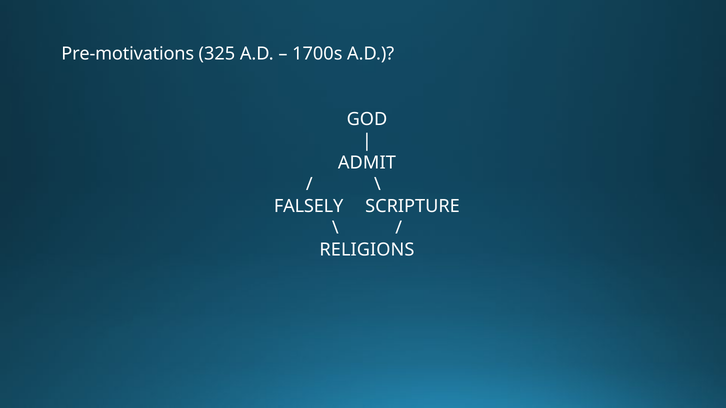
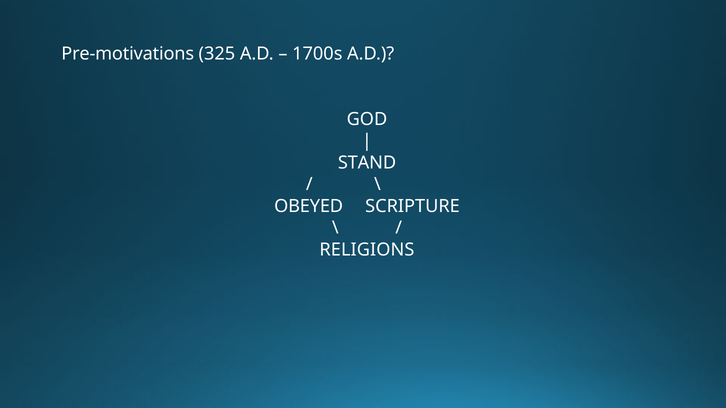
ADMIT: ADMIT -> STAND
FALSELY: FALSELY -> OBEYED
